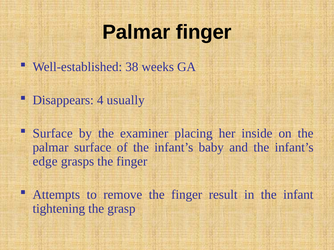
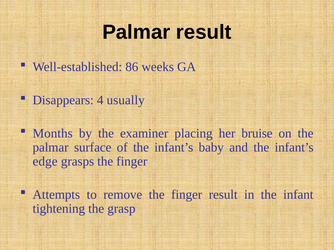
Palmar finger: finger -> result
38: 38 -> 86
Surface at (53, 134): Surface -> Months
inside: inside -> bruise
